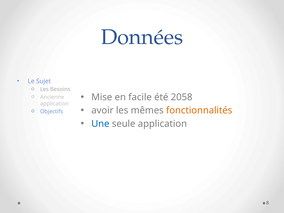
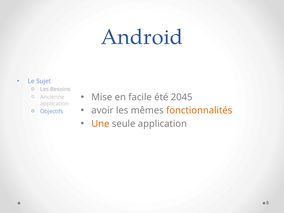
Données: Données -> Android
2058: 2058 -> 2045
Une colour: blue -> orange
